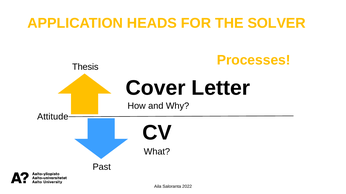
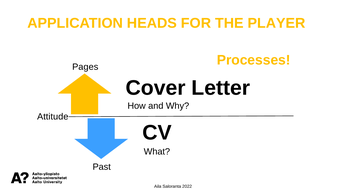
SOLVER: SOLVER -> PLAYER
Thesis: Thesis -> Pages
